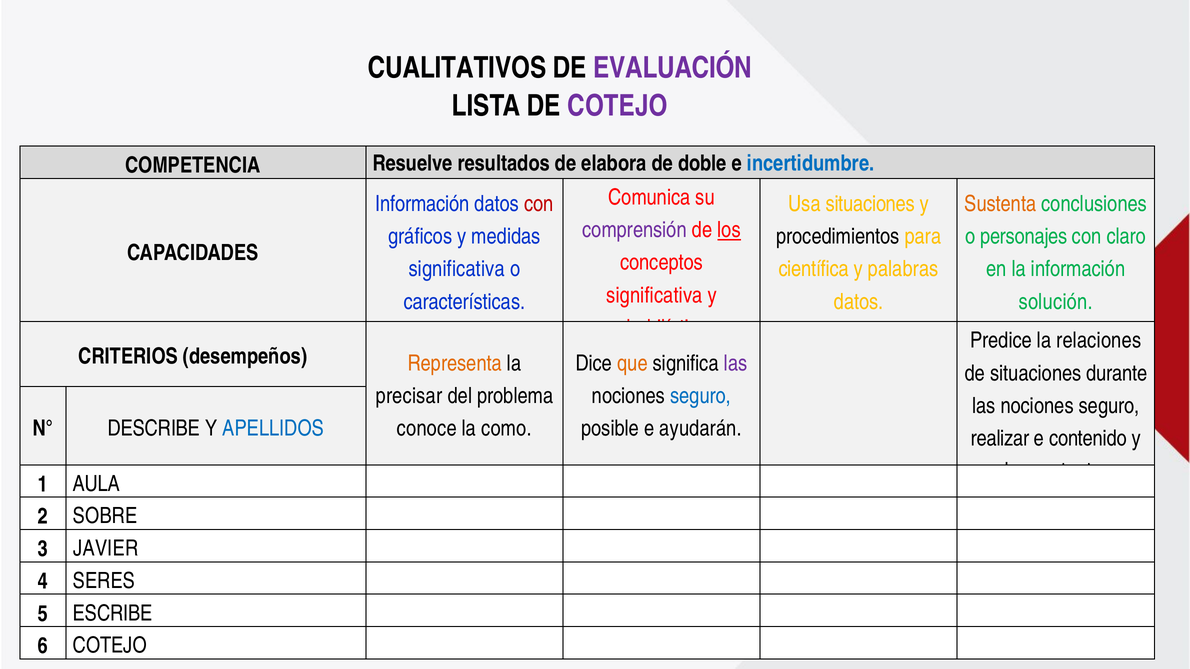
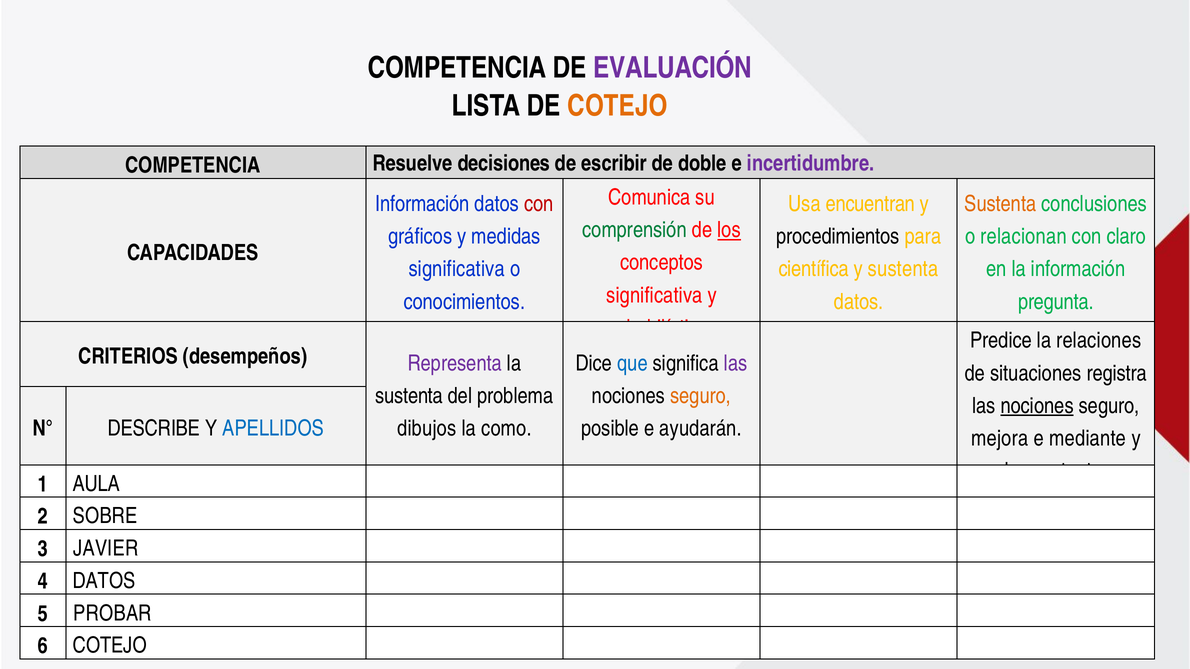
CUALITATIVOS at (457, 68): CUALITATIVOS -> COMPETENCIA
COTEJO at (618, 106) colour: purple -> orange
resultados: resultados -> decisiones
elabora: elabora -> escribir
incertidumbre colour: blue -> purple
Usa situaciones: situaciones -> encuentran
comprensión colour: purple -> green
personajes: personajes -> relacionan
y palabras: palabras -> sustenta
características: características -> conocimientos
solución: solución -> pregunta
Representa colour: orange -> purple
que colour: orange -> blue
durante: durante -> registra
precisar at (409, 396): precisar -> sustenta
seguro at (701, 396) colour: blue -> orange
nociones at (1037, 406) underline: none -> present
conoce: conoce -> dibujos
realizar: realizar -> mejora
contenido: contenido -> mediante
4 SERES: SERES -> DATOS
ESCRIBE: ESCRIBE -> PROBAR
